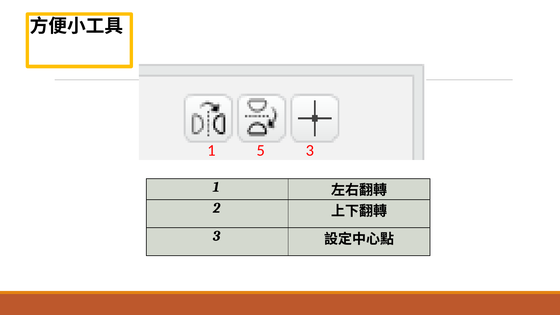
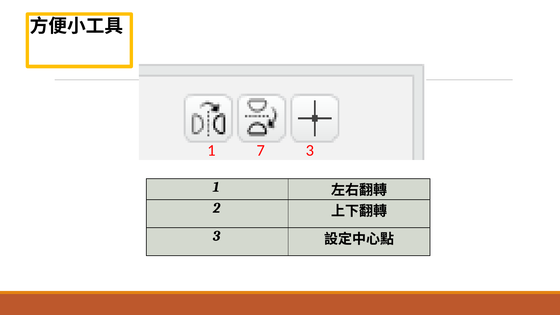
5: 5 -> 7
